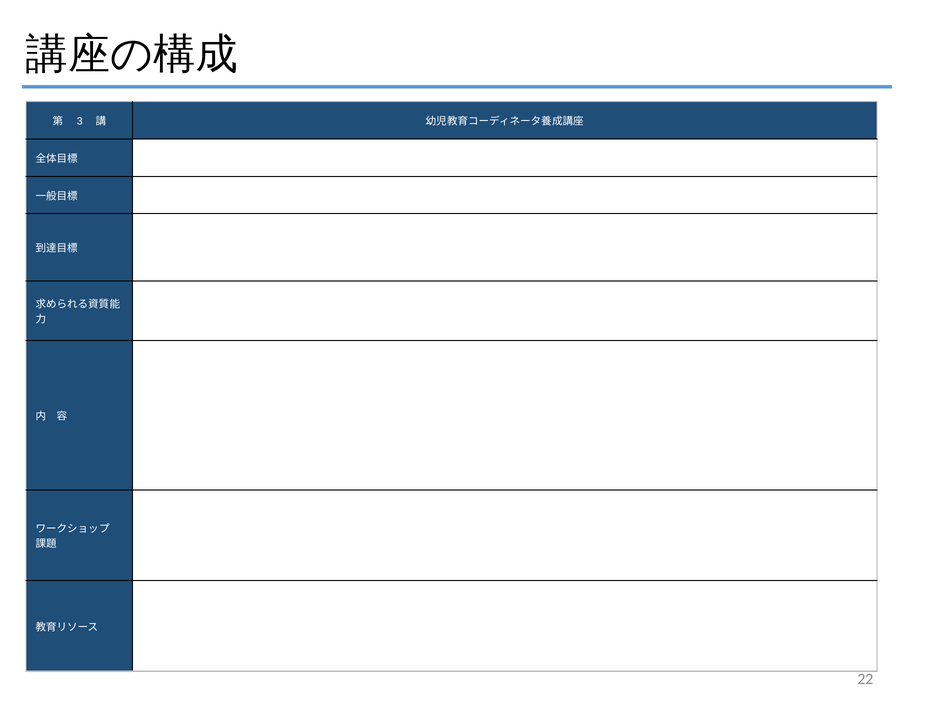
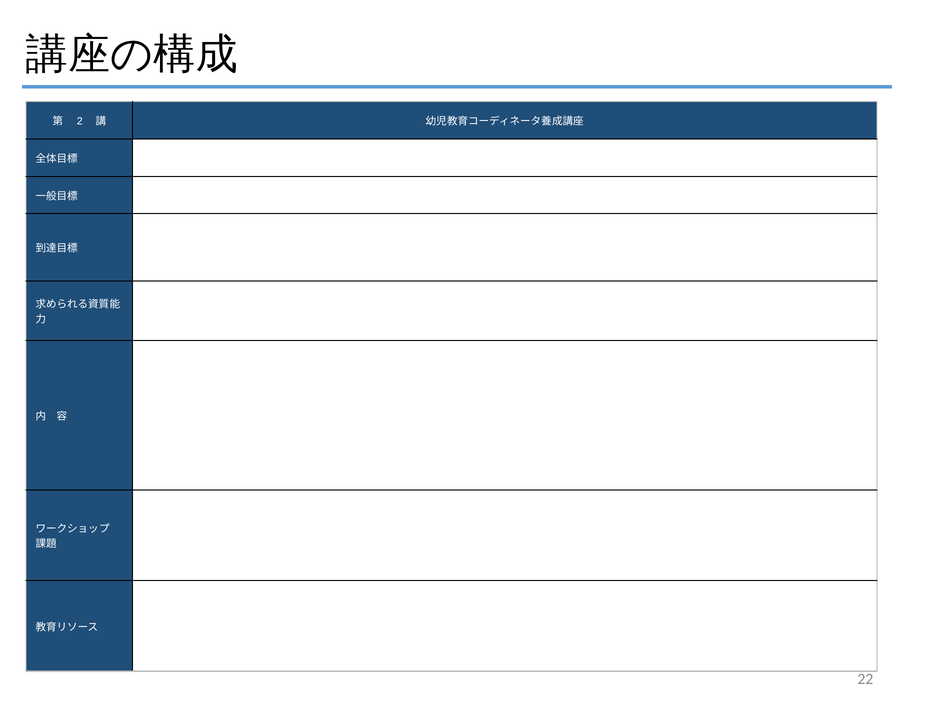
3: 3 -> 2
